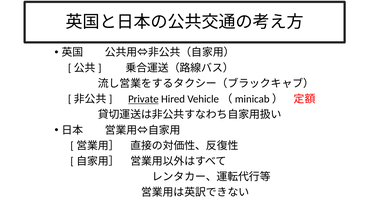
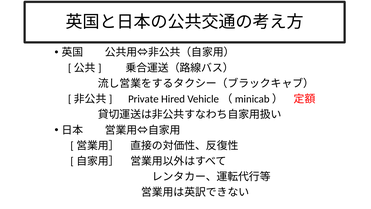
Private underline: present -> none
